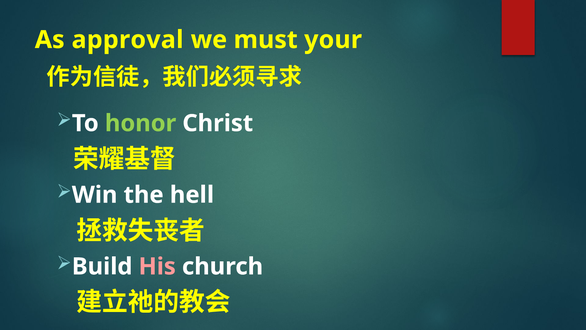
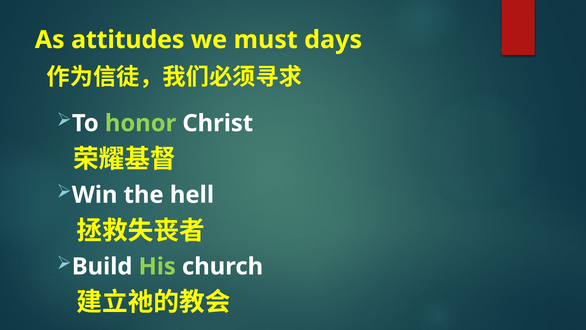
approval: approval -> attitudes
your: your -> days
His colour: pink -> light green
